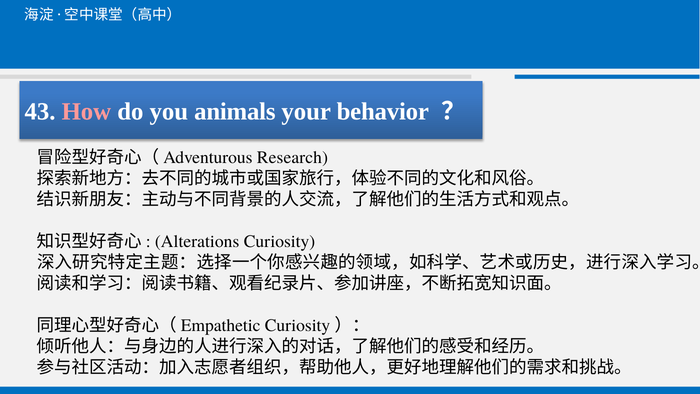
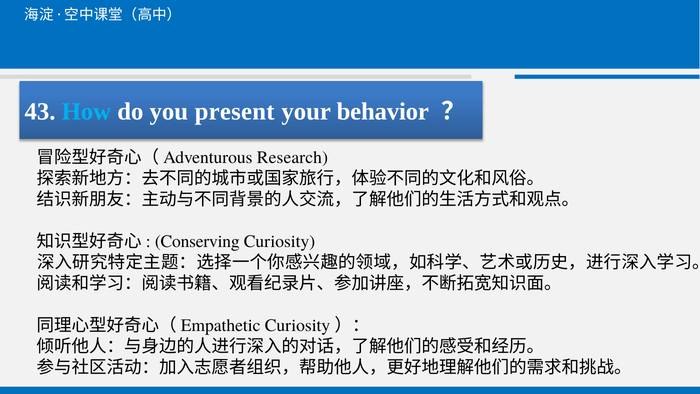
How colour: pink -> light blue
animals: animals -> present
Alterations: Alterations -> Conserving
